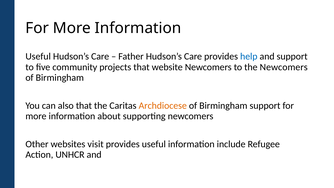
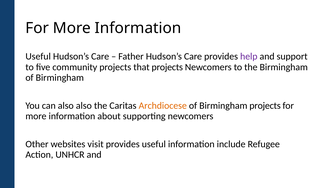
help colour: blue -> purple
that website: website -> projects
the Newcomers: Newcomers -> Birmingham
also that: that -> also
Birmingham support: support -> projects
